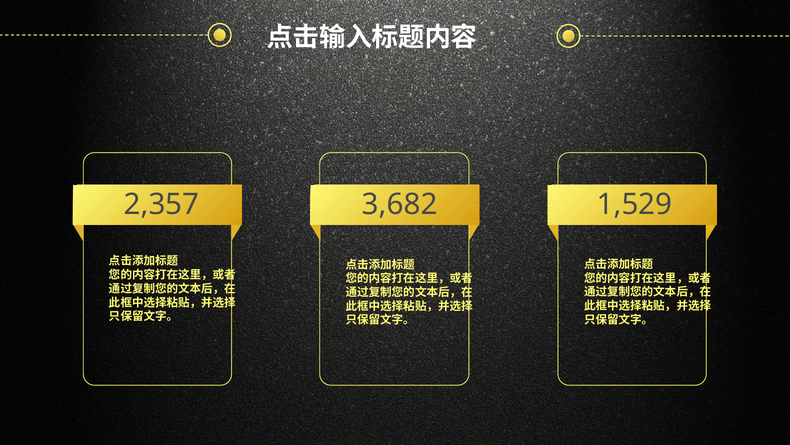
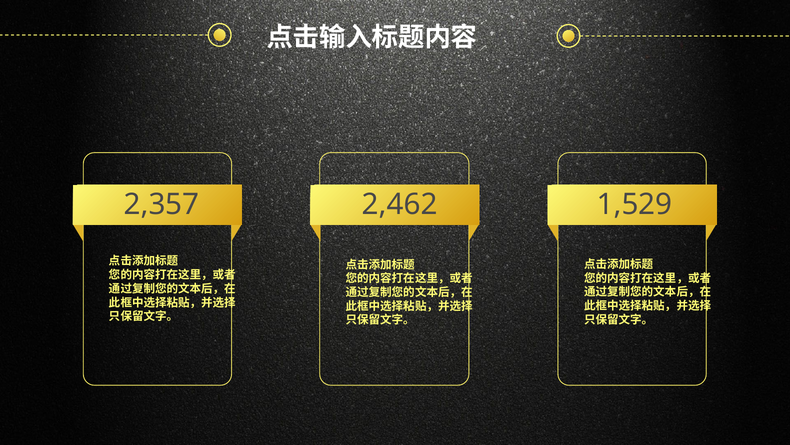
3,682: 3,682 -> 2,462
